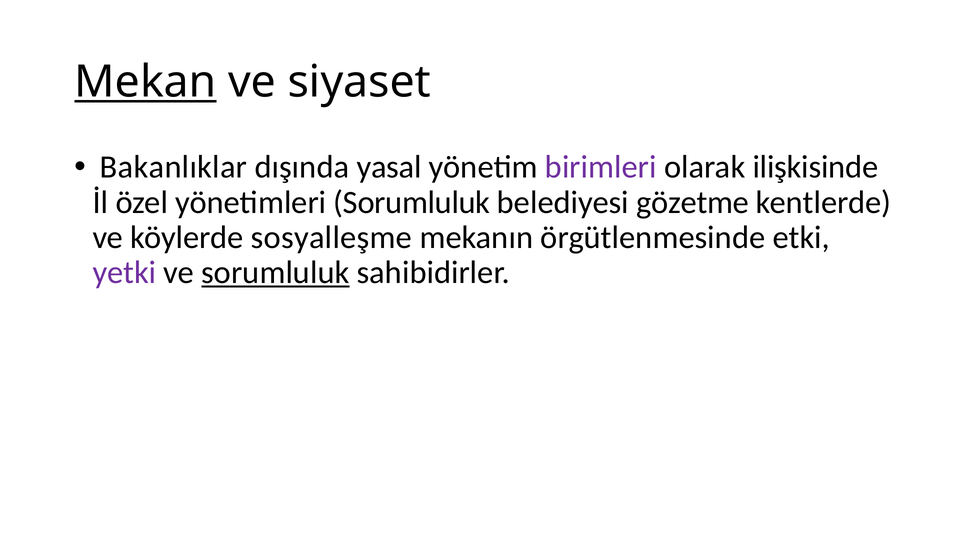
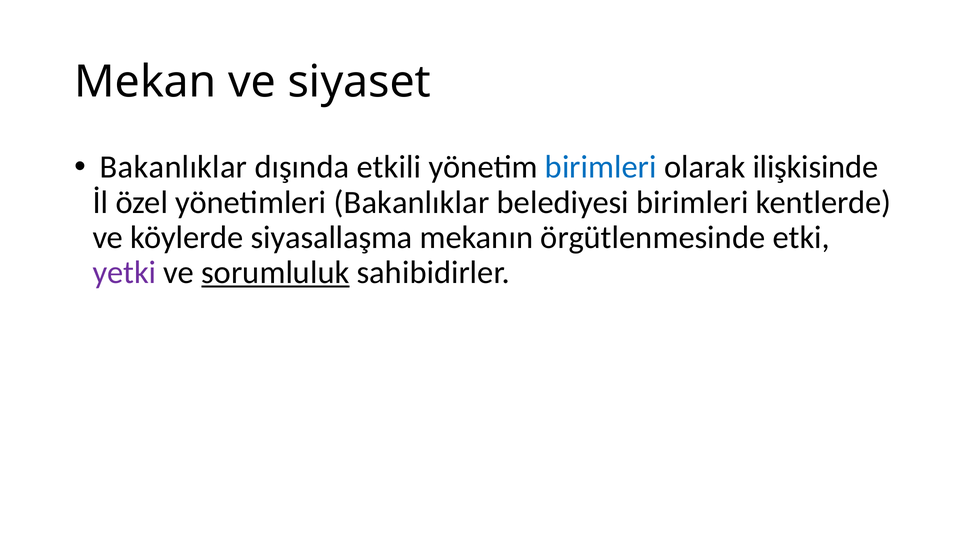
Mekan underline: present -> none
yasal: yasal -> etkili
birimleri at (601, 167) colour: purple -> blue
yönetimleri Sorumluluk: Sorumluluk -> Bakanlıklar
belediyesi gözetme: gözetme -> birimleri
sosyalleşme: sosyalleşme -> siyasallaşma
